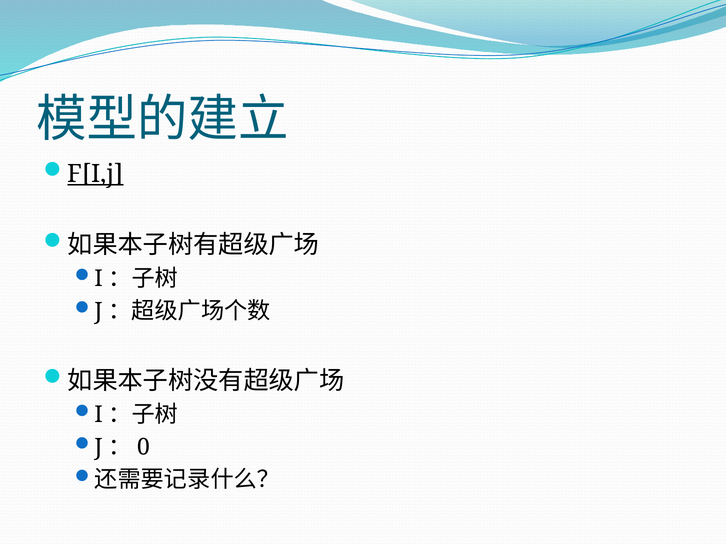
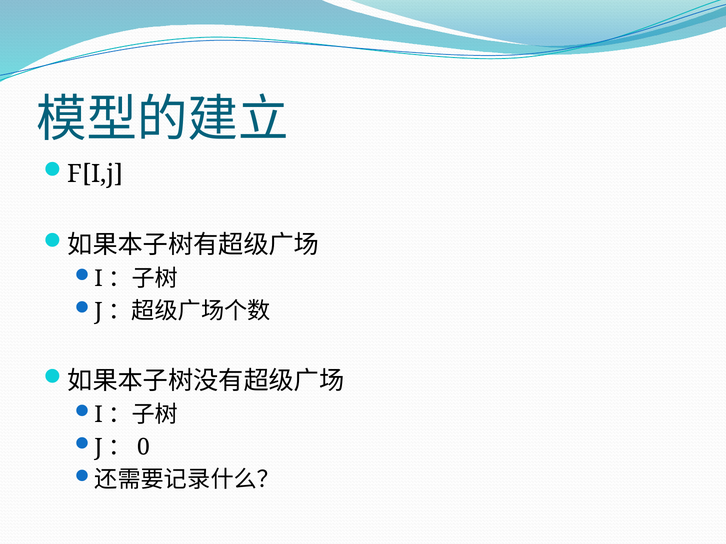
F[I,j underline: present -> none
